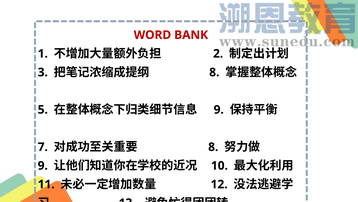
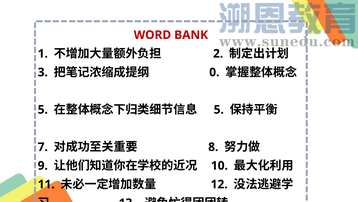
8 at (214, 72): 8 -> 0
9 at (219, 109): 9 -> 5
